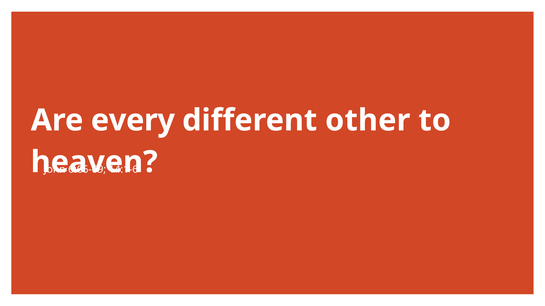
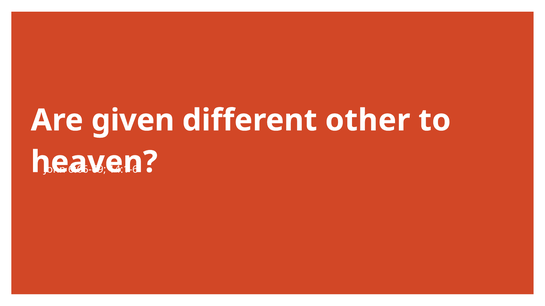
every: every -> given
